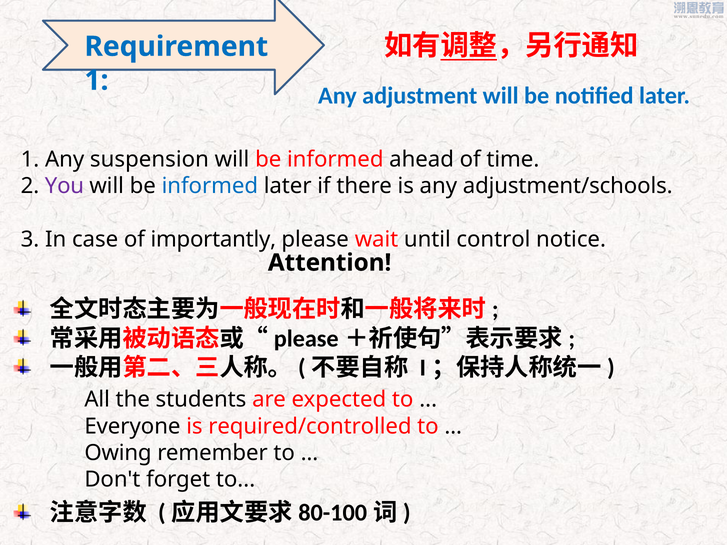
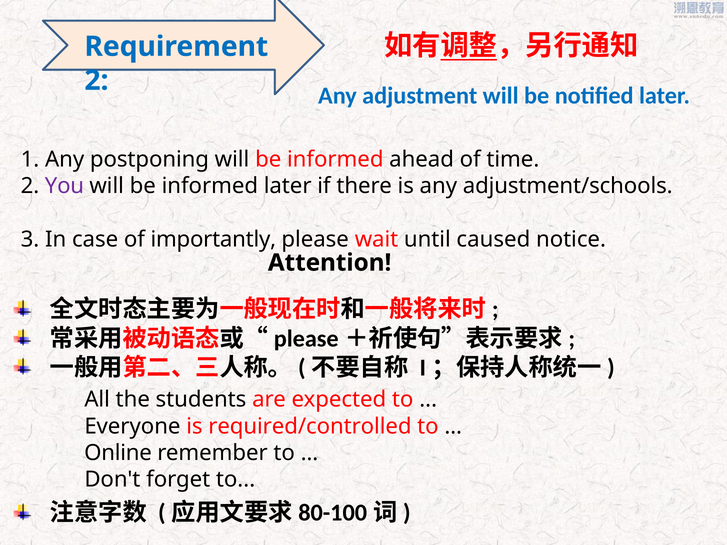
1 at (96, 81): 1 -> 2
suspension: suspension -> postponing
informed at (210, 186) colour: blue -> black
control: control -> caused
Owing: Owing -> Online
